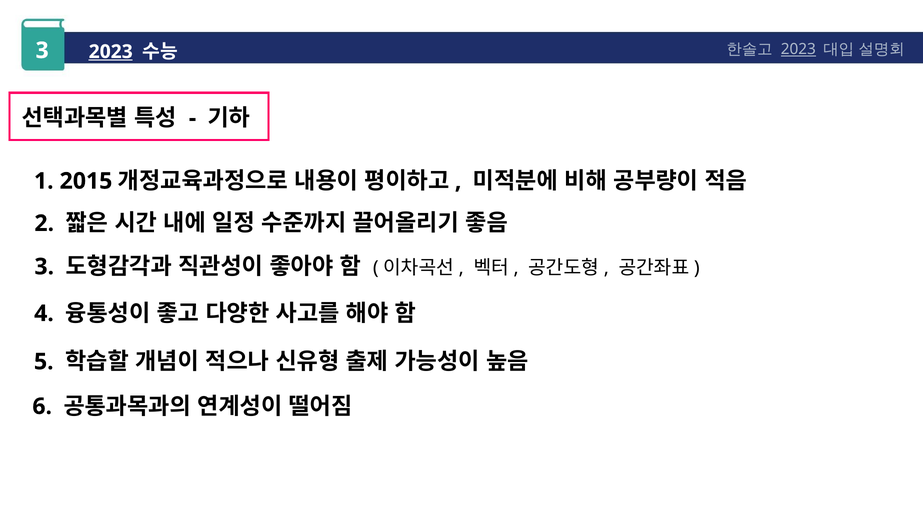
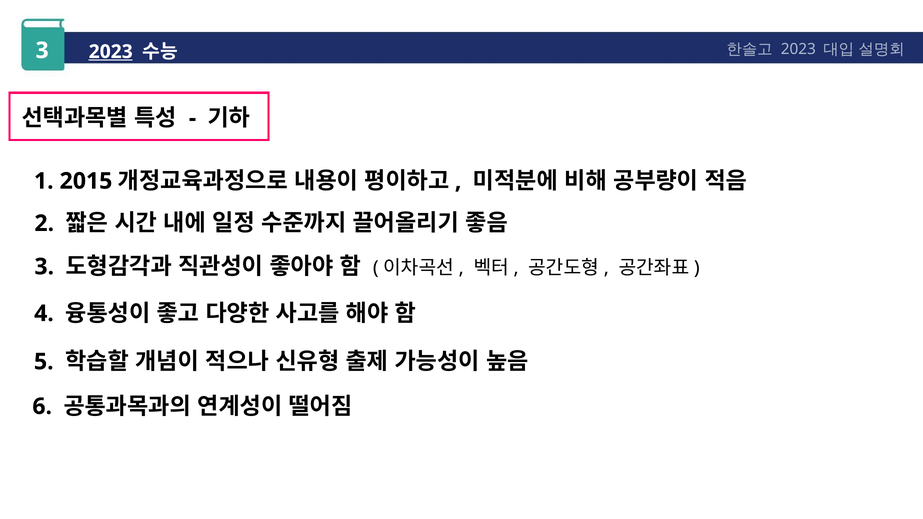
2023 at (798, 49) underline: present -> none
